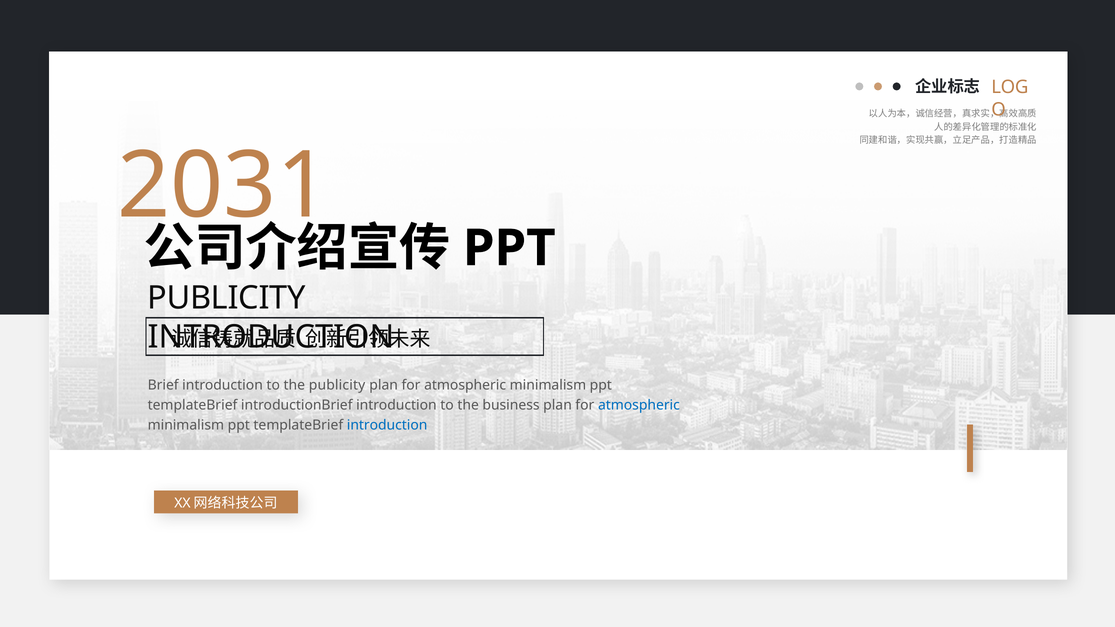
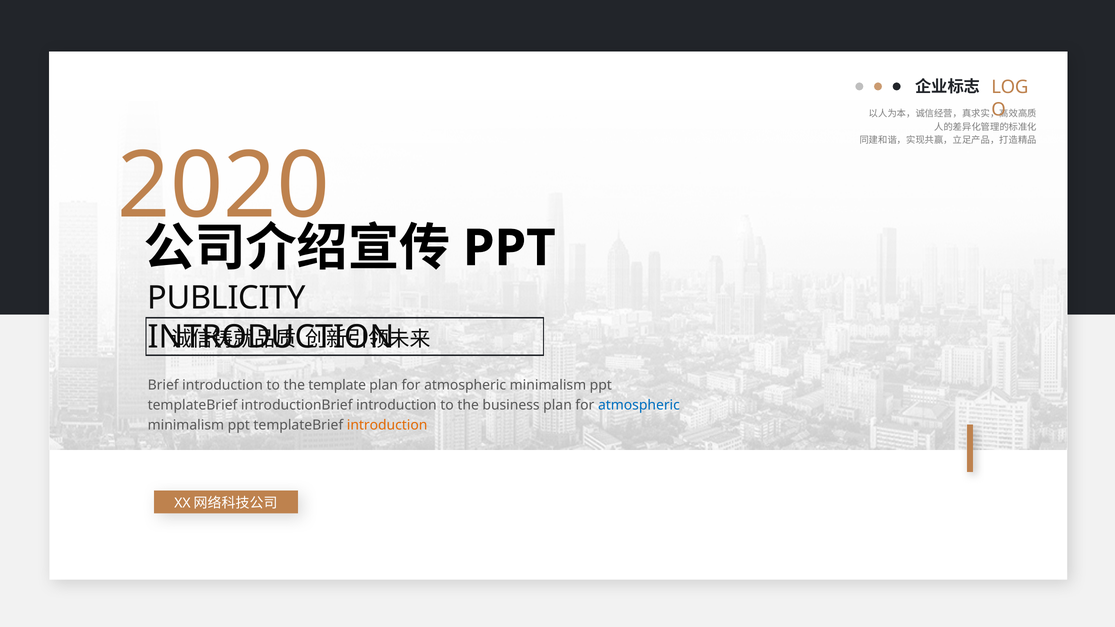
2031: 2031 -> 2020
the publicity: publicity -> template
introduction at (387, 425) colour: blue -> orange
